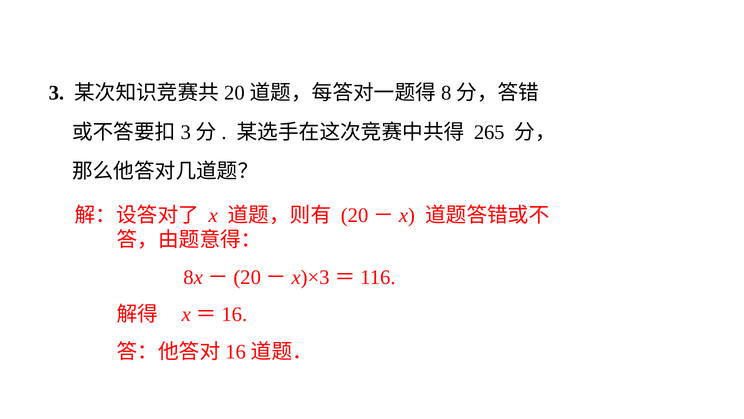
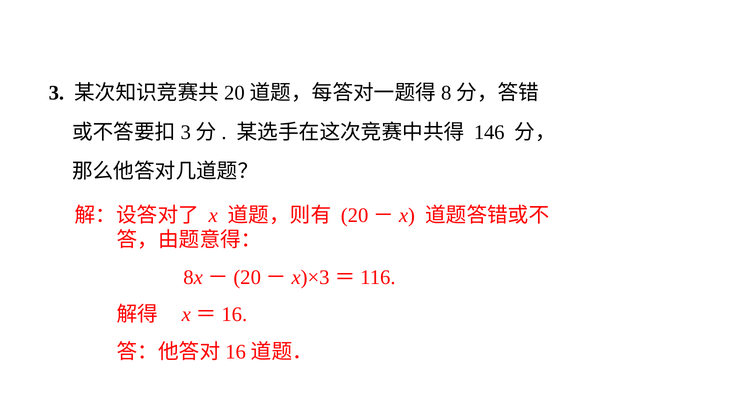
265: 265 -> 146
